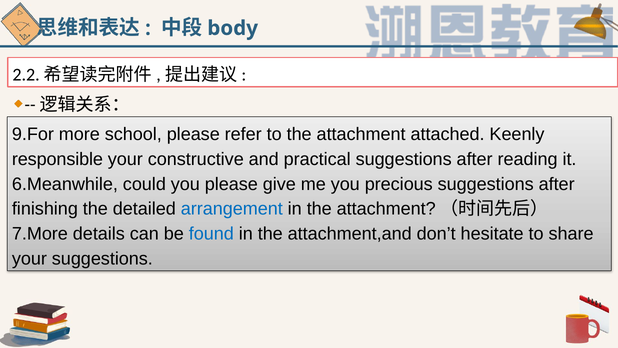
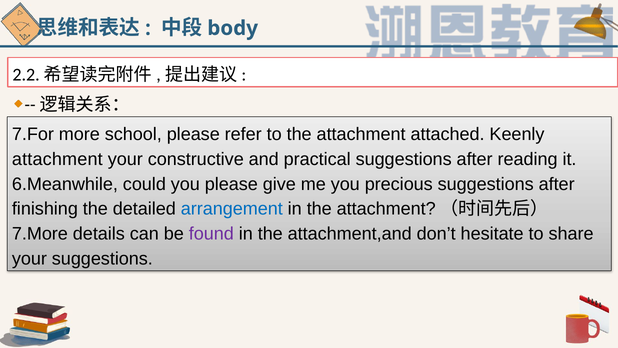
9.For: 9.For -> 7.For
responsible at (57, 159): responsible -> attachment
found colour: blue -> purple
